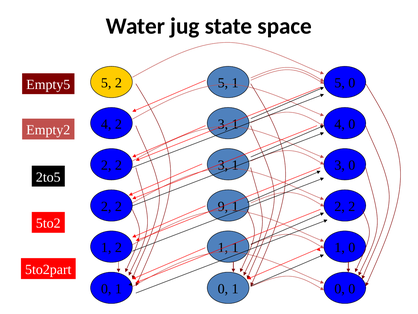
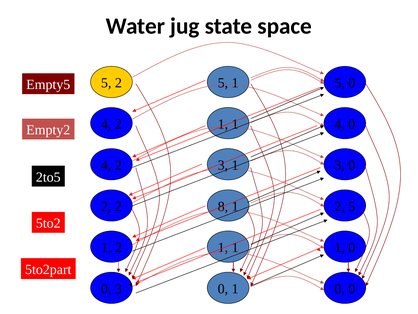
3 at (223, 124): 3 -> 1
2 at (106, 165): 2 -> 4
9: 9 -> 8
2 at (352, 206): 2 -> 5
1 at (118, 288): 1 -> 3
